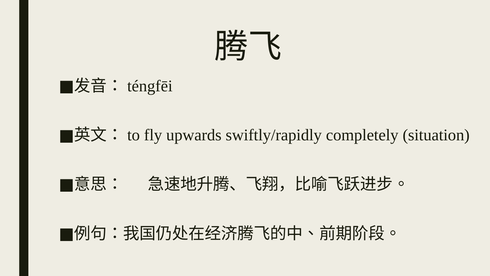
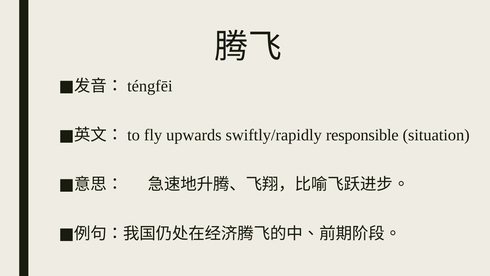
completely: completely -> responsible
